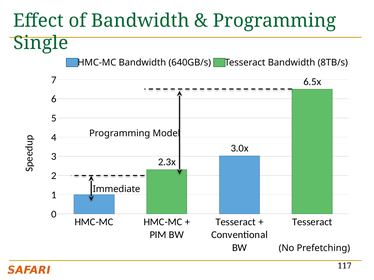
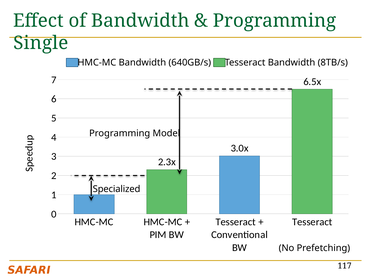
Immediate: Immediate -> Specialized
